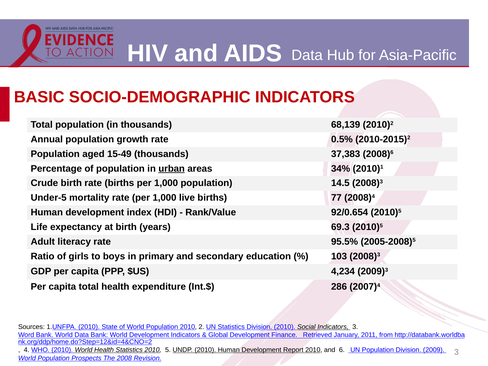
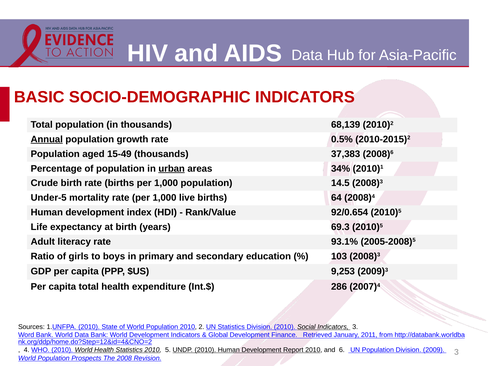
Annual underline: none -> present
77: 77 -> 64
95.5%: 95.5% -> 93.1%
4,234: 4,234 -> 9,253
